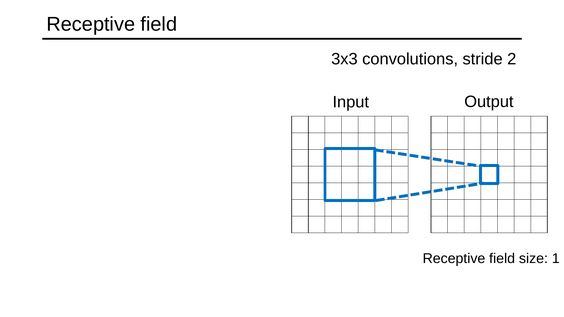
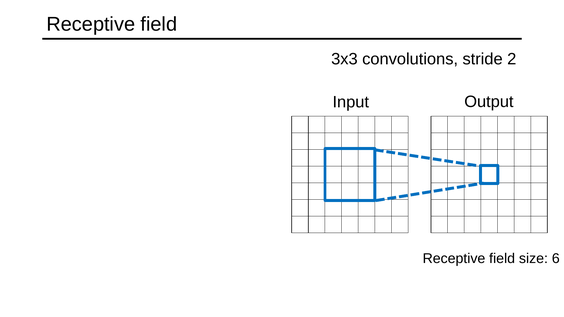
1: 1 -> 6
